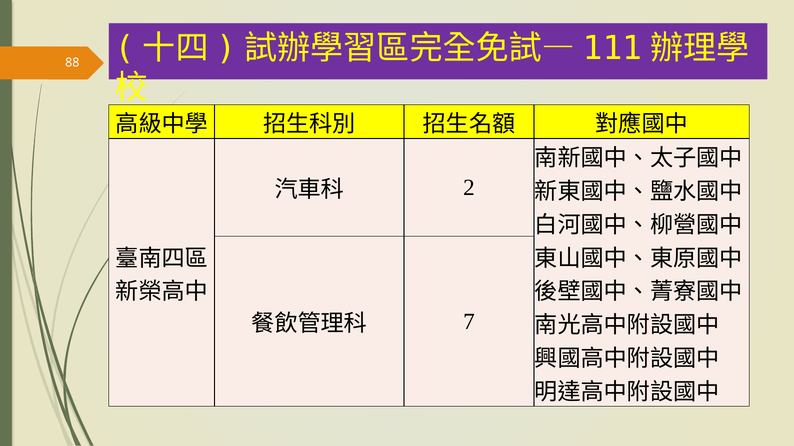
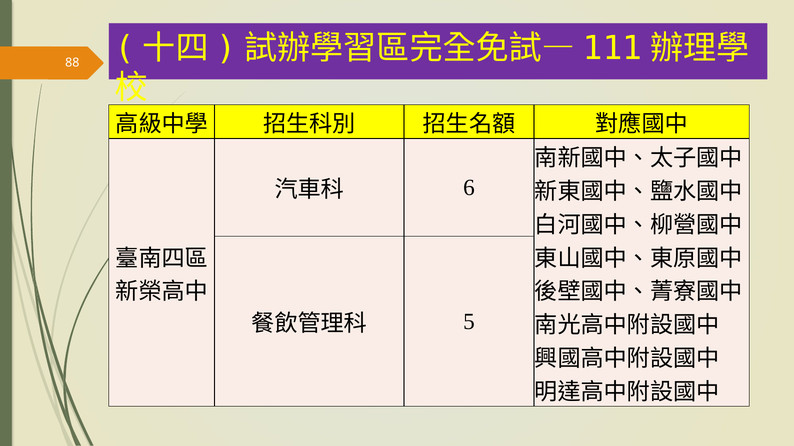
2: 2 -> 6
7: 7 -> 5
